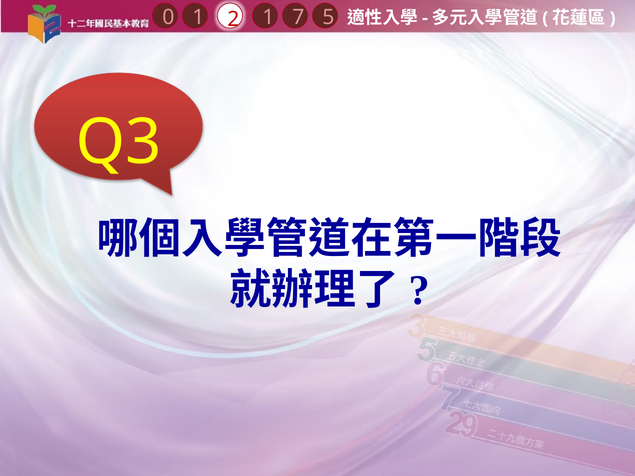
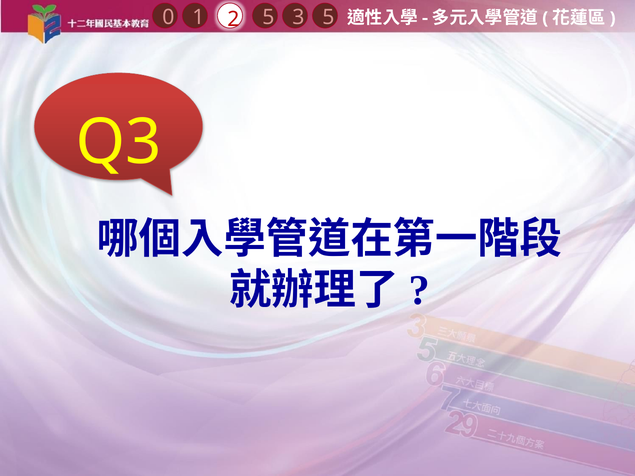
7: 7 -> 3
2 1: 1 -> 5
